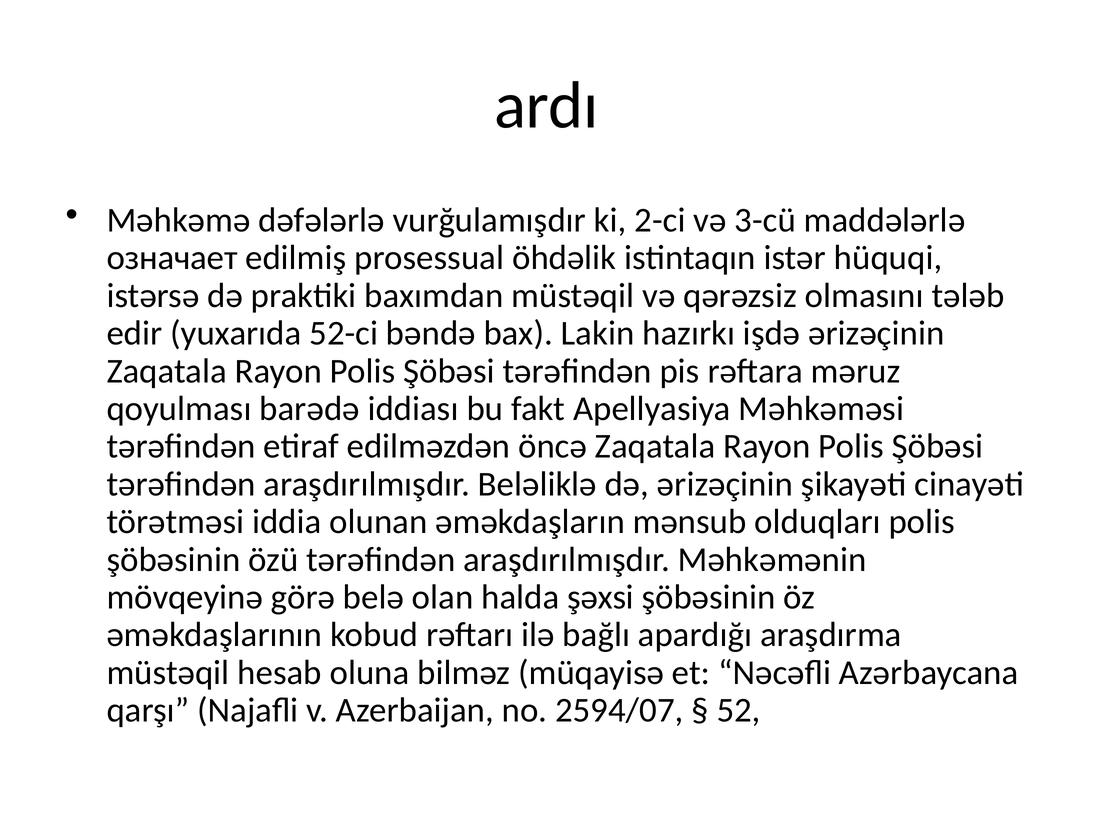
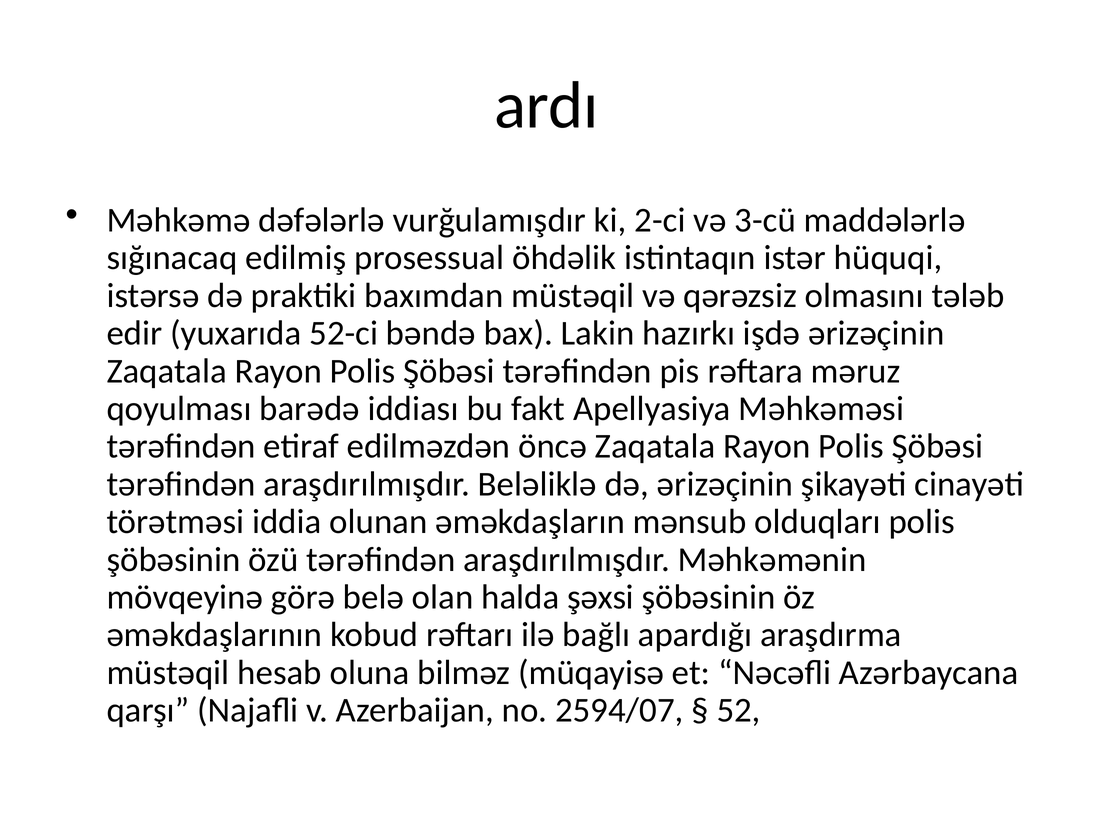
означает: означает -> sığınacaq
